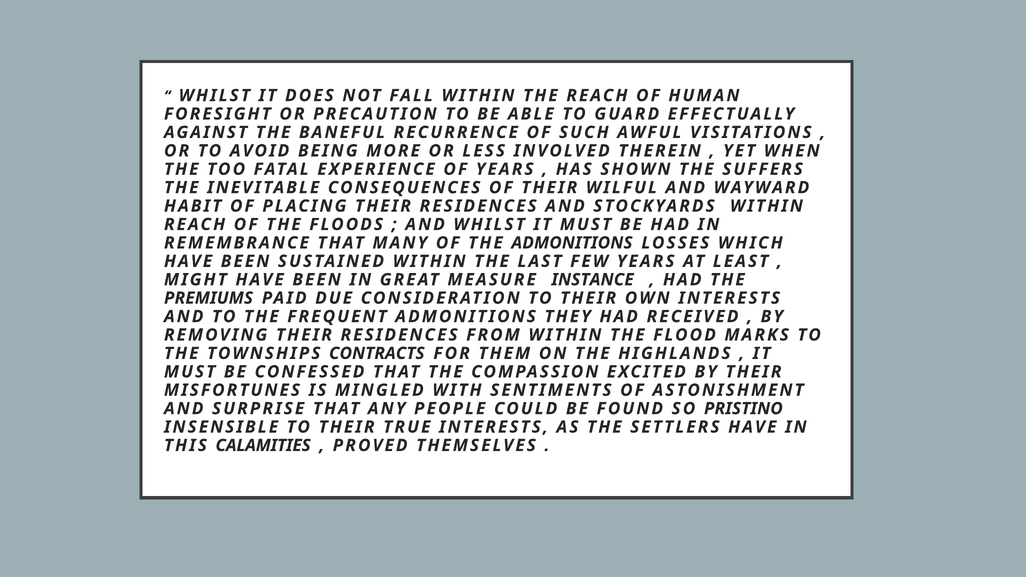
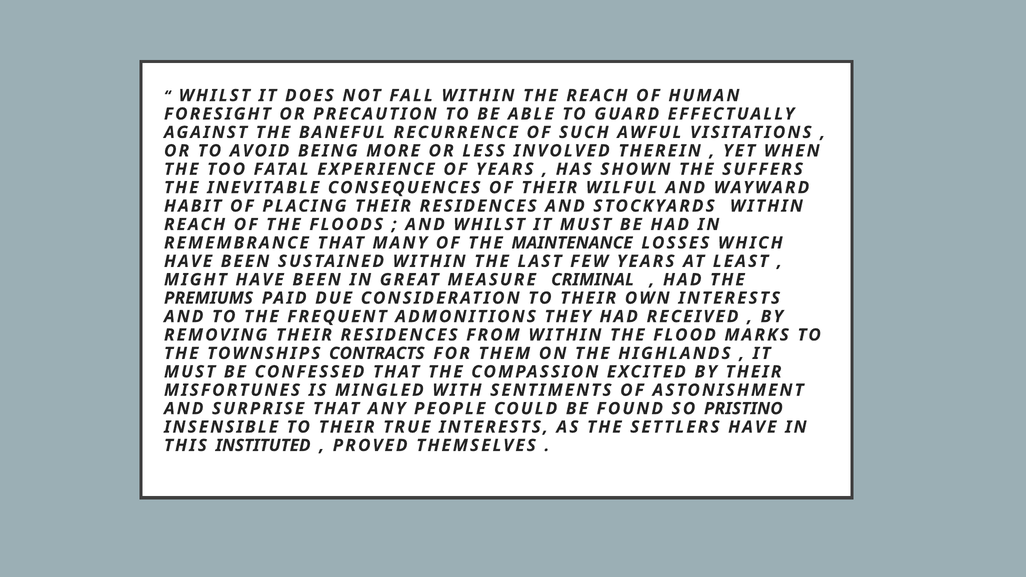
THE ADMONITIONS: ADMONITIONS -> MAINTENANCE
INSTANCE: INSTANCE -> CRIMINAL
CALAMITIES: CALAMITIES -> INSTITUTED
